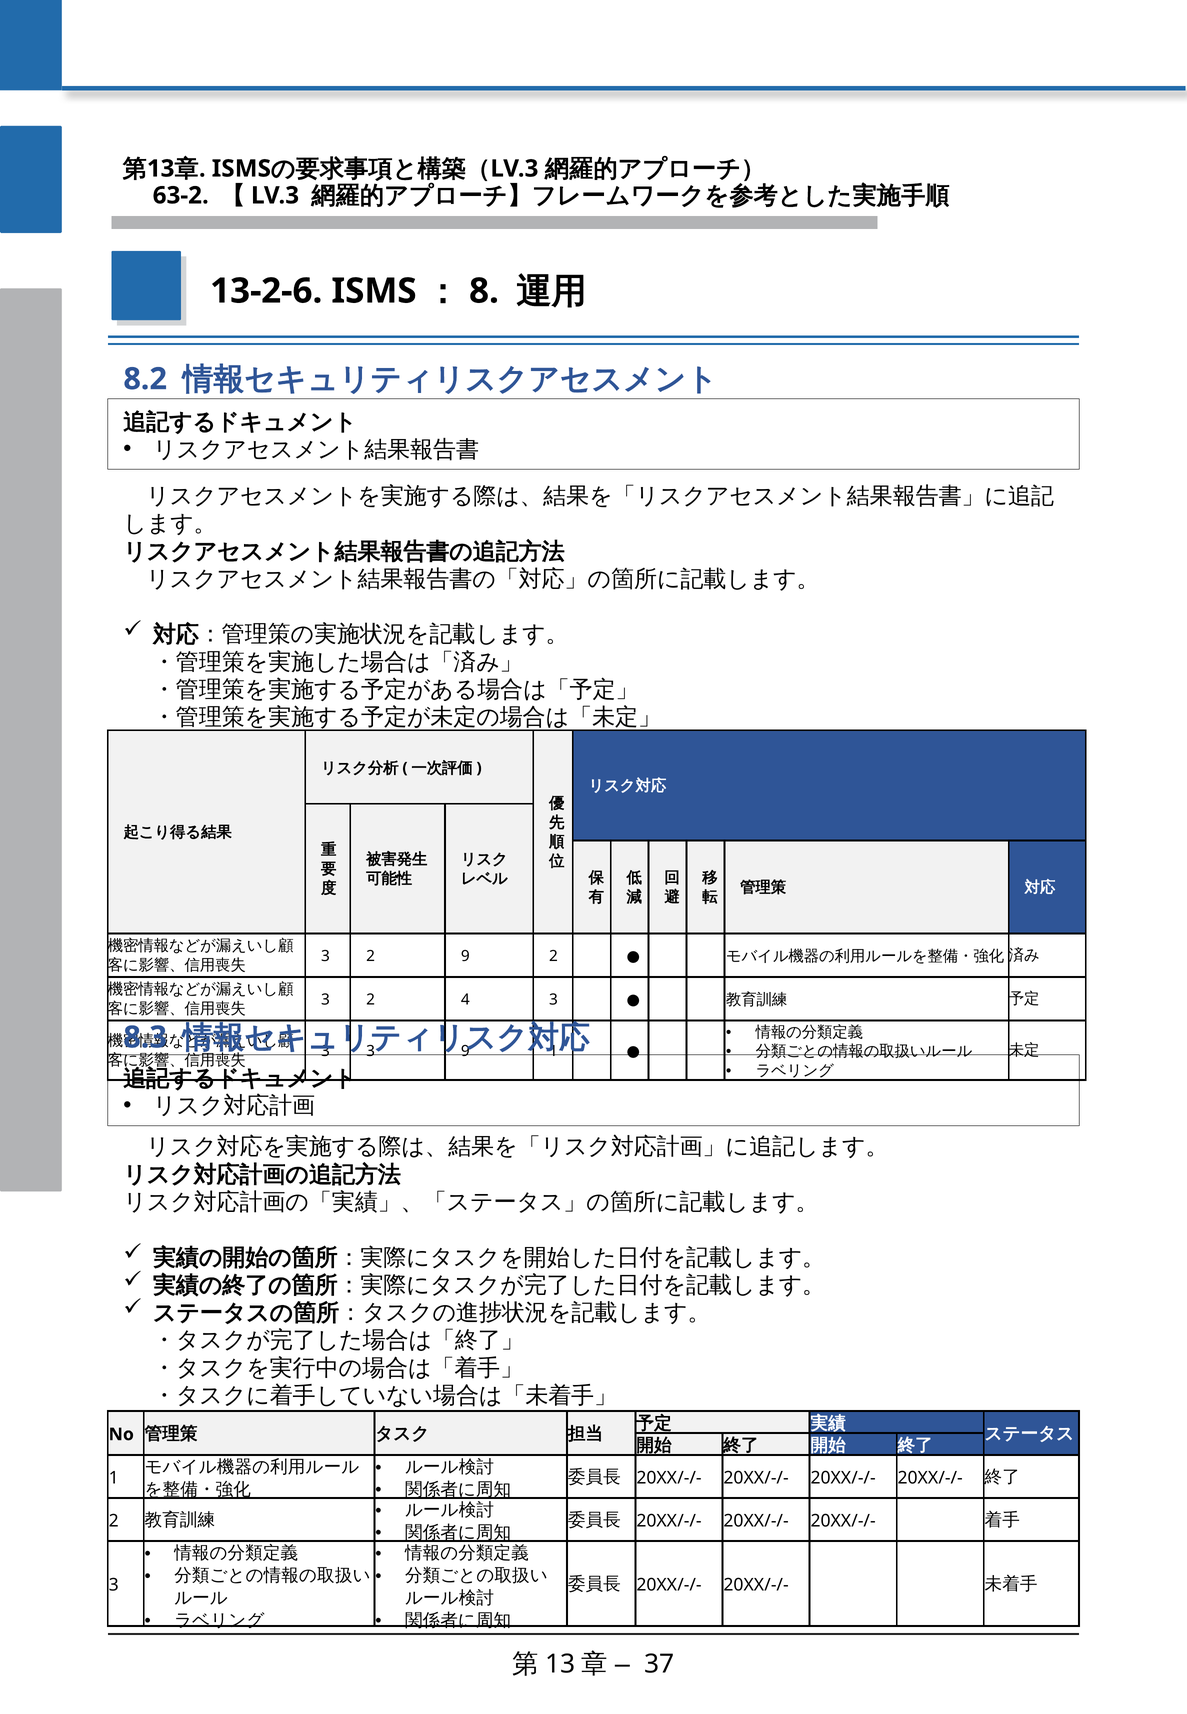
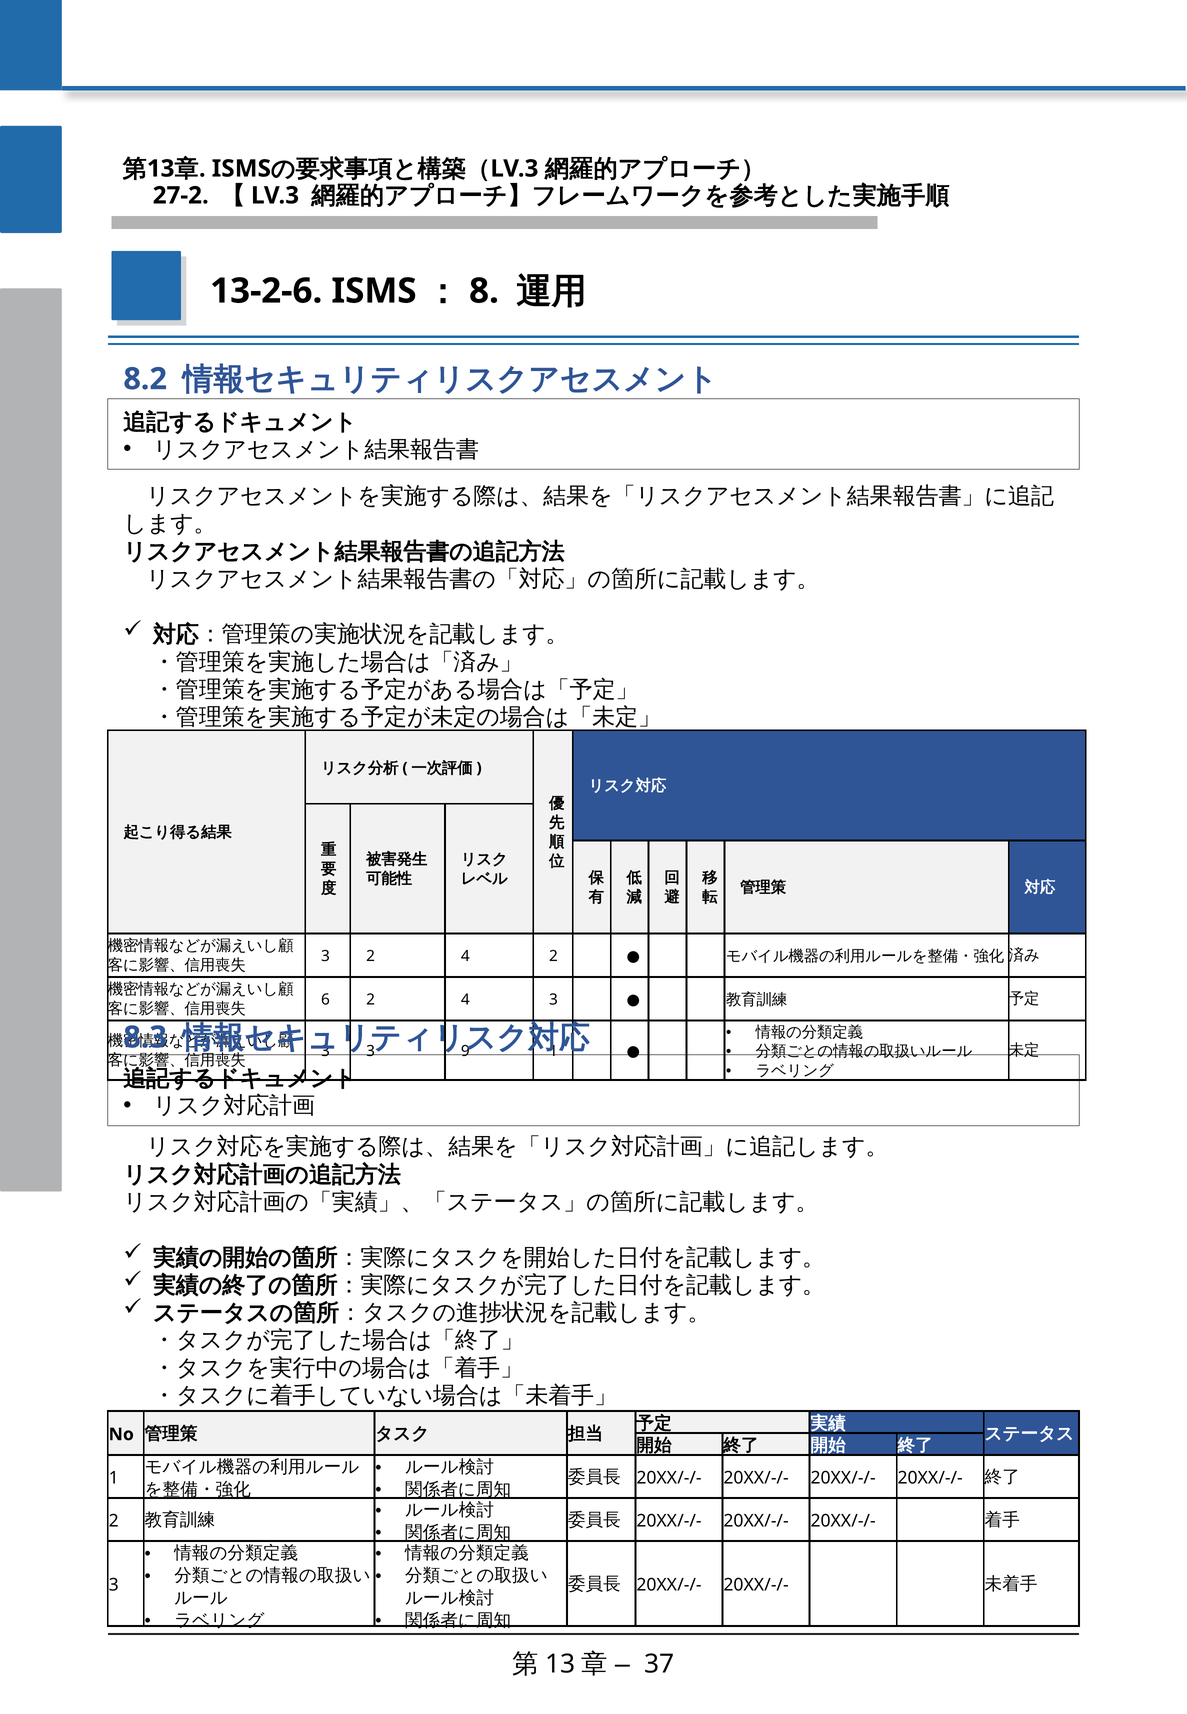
63-2: 63-2 -> 27-2
3 2 9: 9 -> 4
3 at (325, 1000): 3 -> 6
